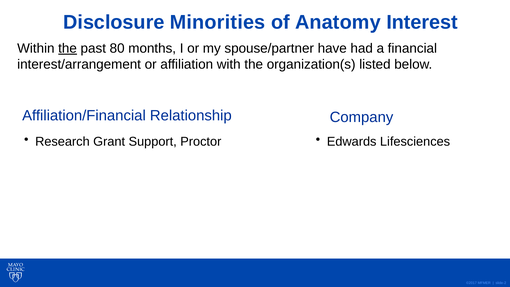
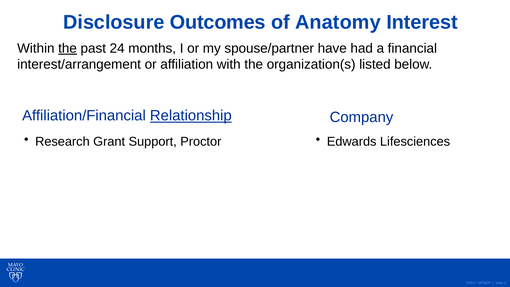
Minorities: Minorities -> Outcomes
80: 80 -> 24
Relationship underline: none -> present
